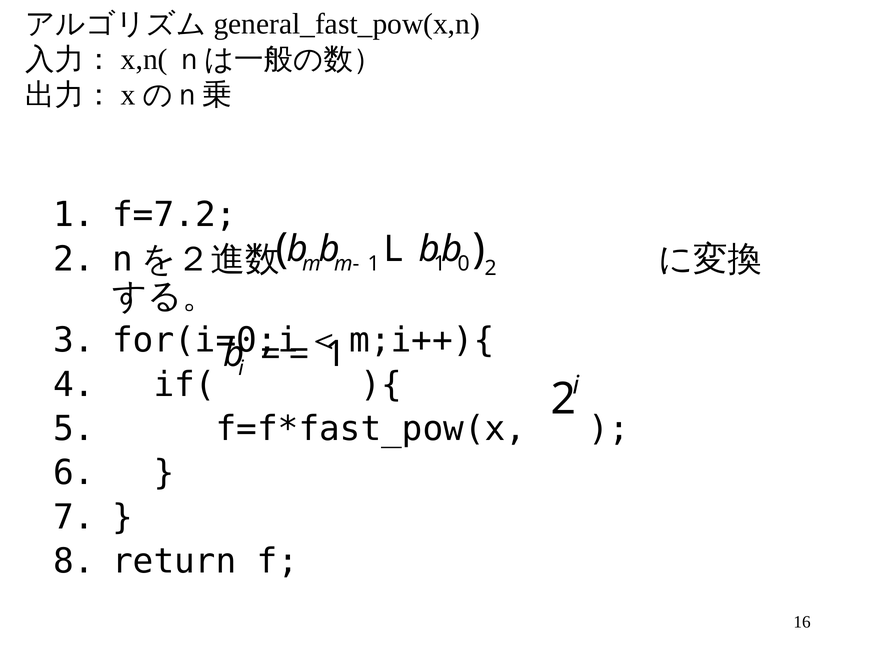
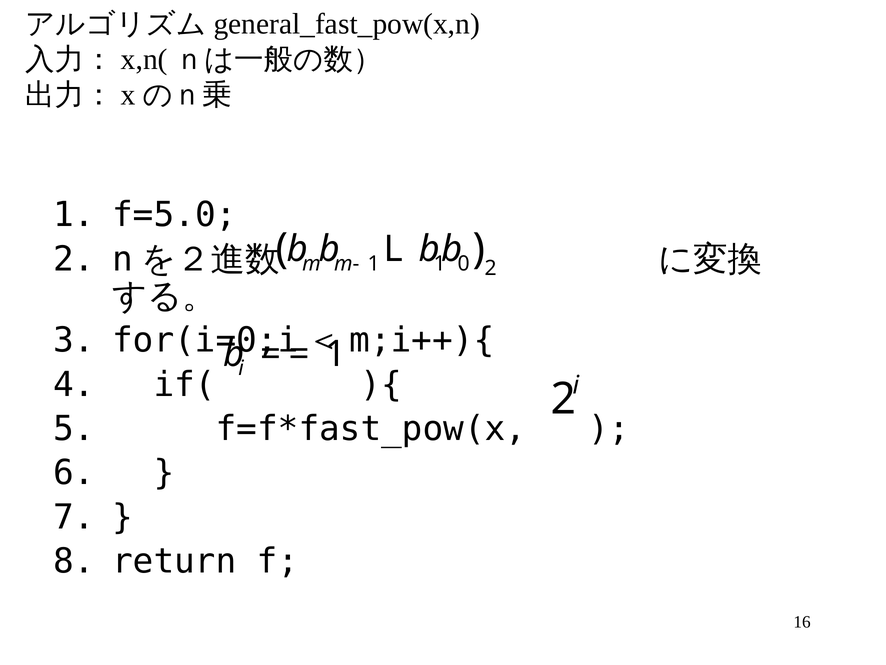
f=7.2: f=7.2 -> f=5.0
